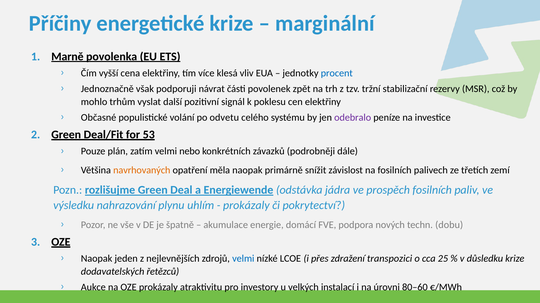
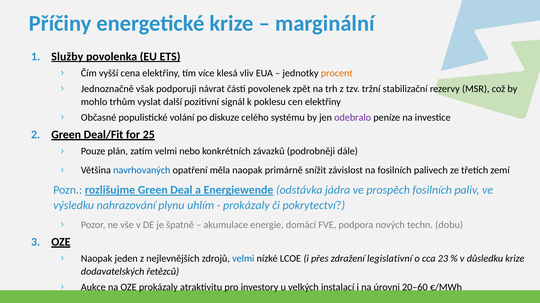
Marně: Marně -> Služby
procent colour: blue -> orange
odvetu: odvetu -> diskuze
53: 53 -> 25
navrhovaných colour: orange -> blue
transpozici: transpozici -> legislativní
25: 25 -> 23
80–60: 80–60 -> 20–60
